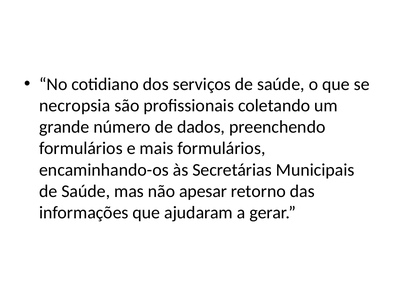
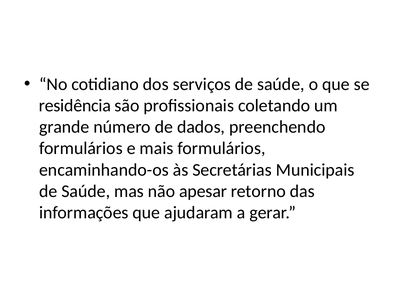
necropsia: necropsia -> residência
